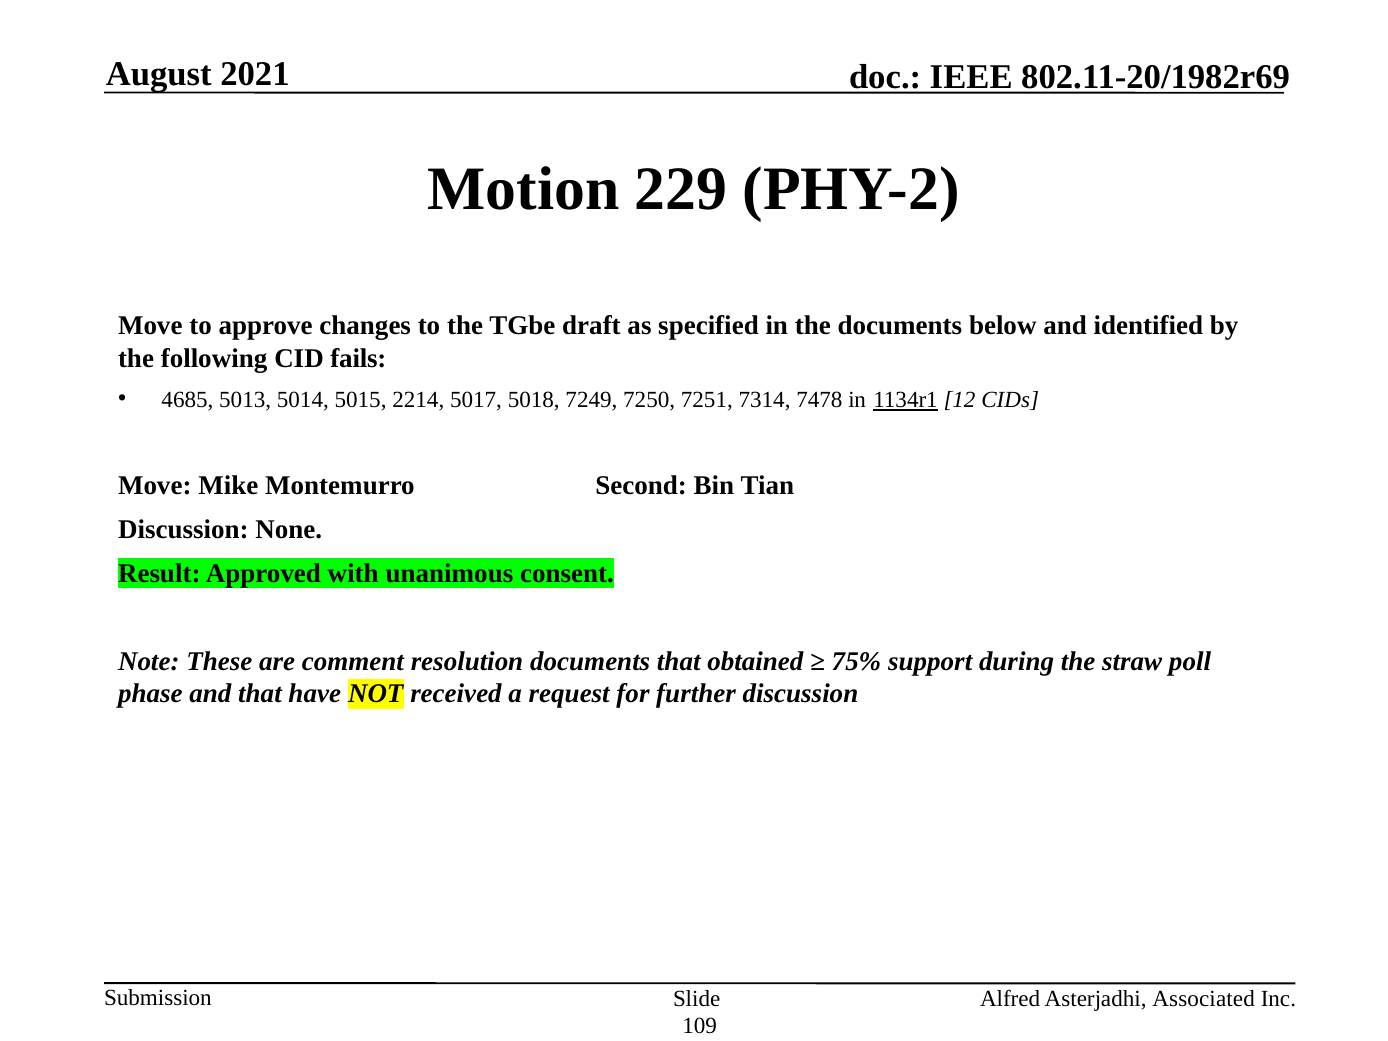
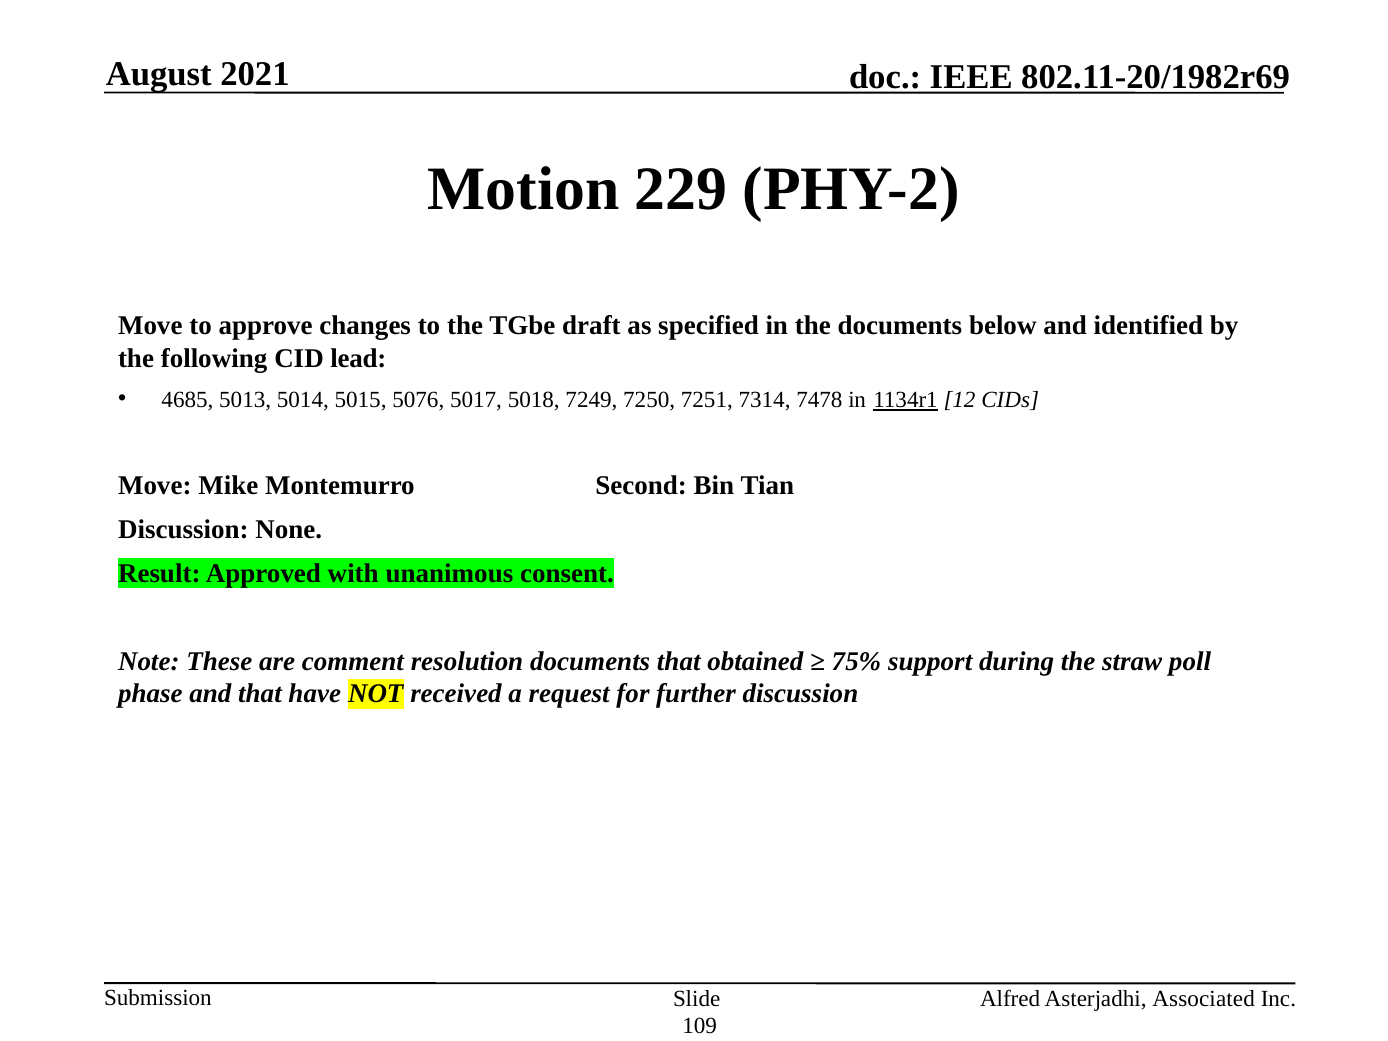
fails: fails -> lead
2214: 2214 -> 5076
